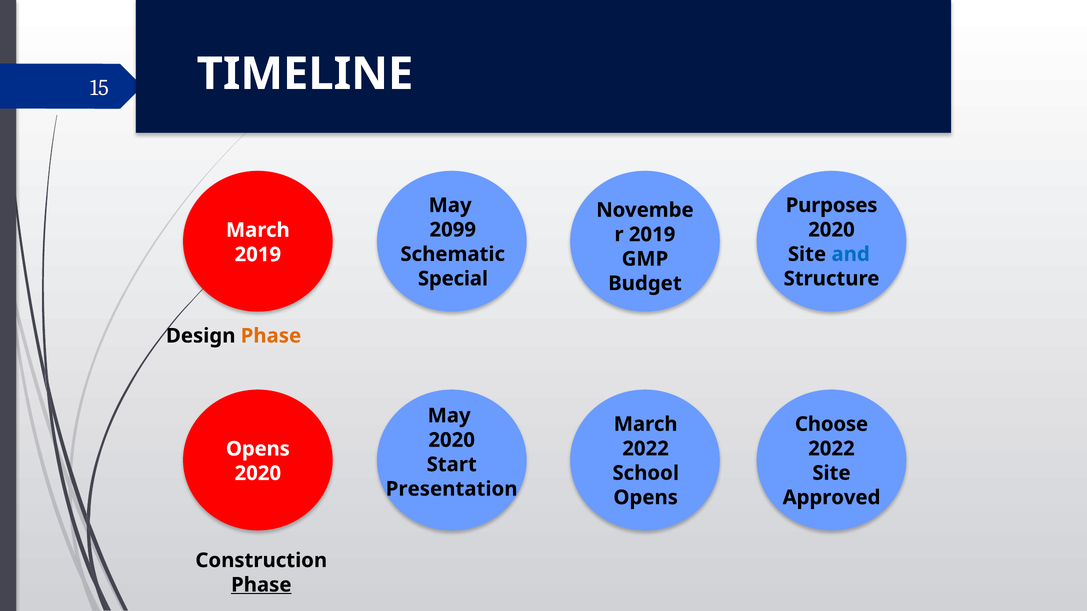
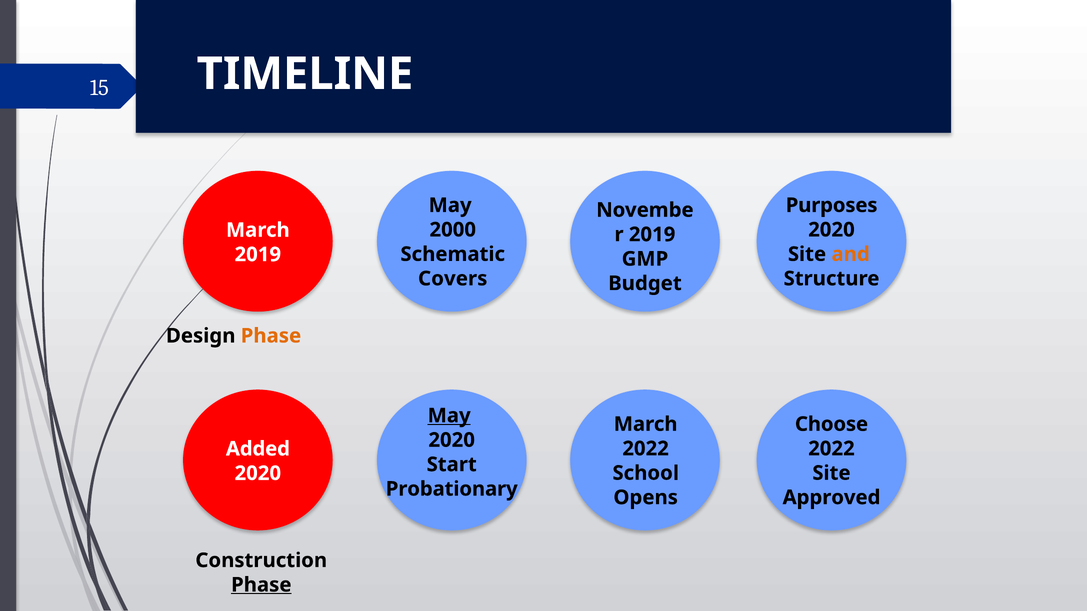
2099: 2099 -> 2000
and colour: blue -> orange
Special: Special -> Covers
May at (449, 416) underline: none -> present
Opens at (258, 449): Opens -> Added
Presentation: Presentation -> Probationary
